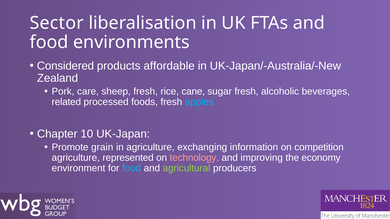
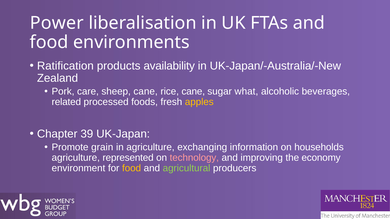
Sector: Sector -> Power
Considered: Considered -> Ratification
affordable: affordable -> availability
sheep fresh: fresh -> cane
sugar fresh: fresh -> what
apples colour: light blue -> yellow
10: 10 -> 39
competition: competition -> households
food at (132, 169) colour: light blue -> yellow
